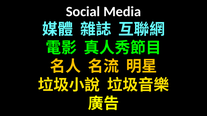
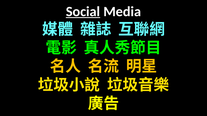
Social underline: none -> present
